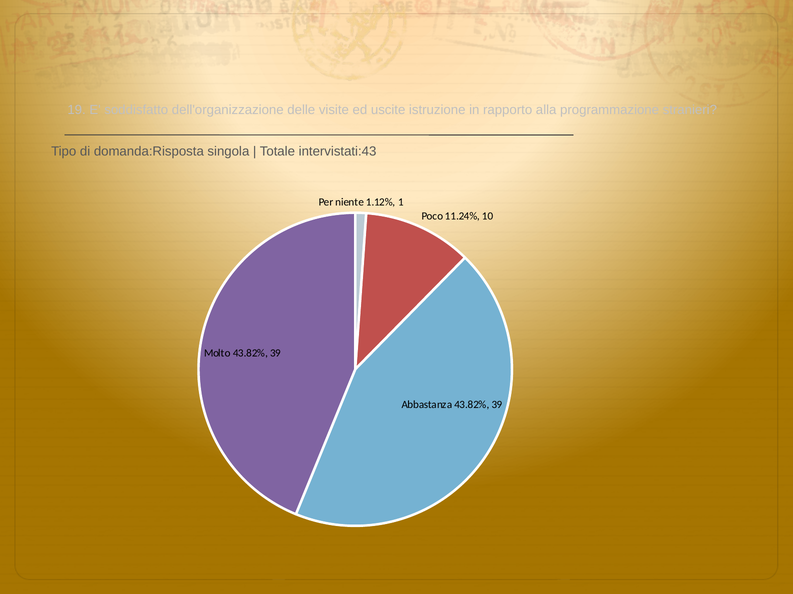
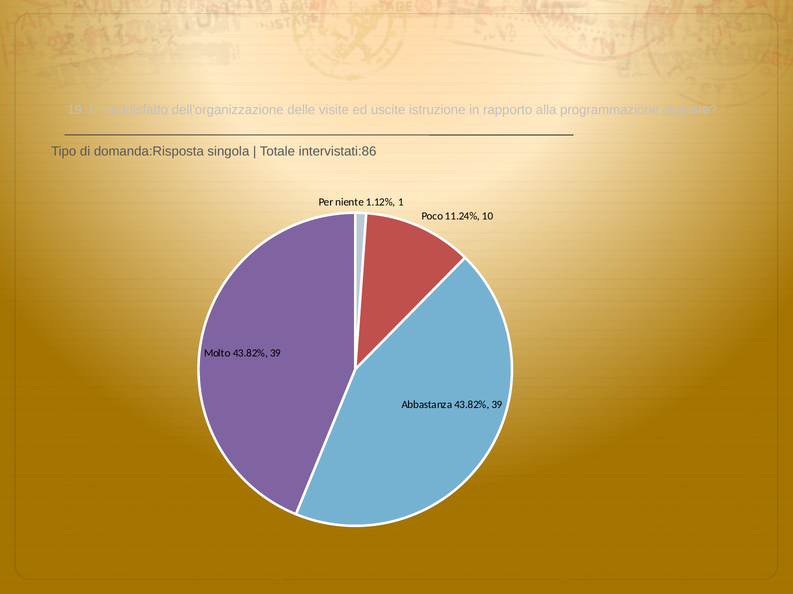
stranieri: stranieri -> regolare
intervistati:43: intervistati:43 -> intervistati:86
